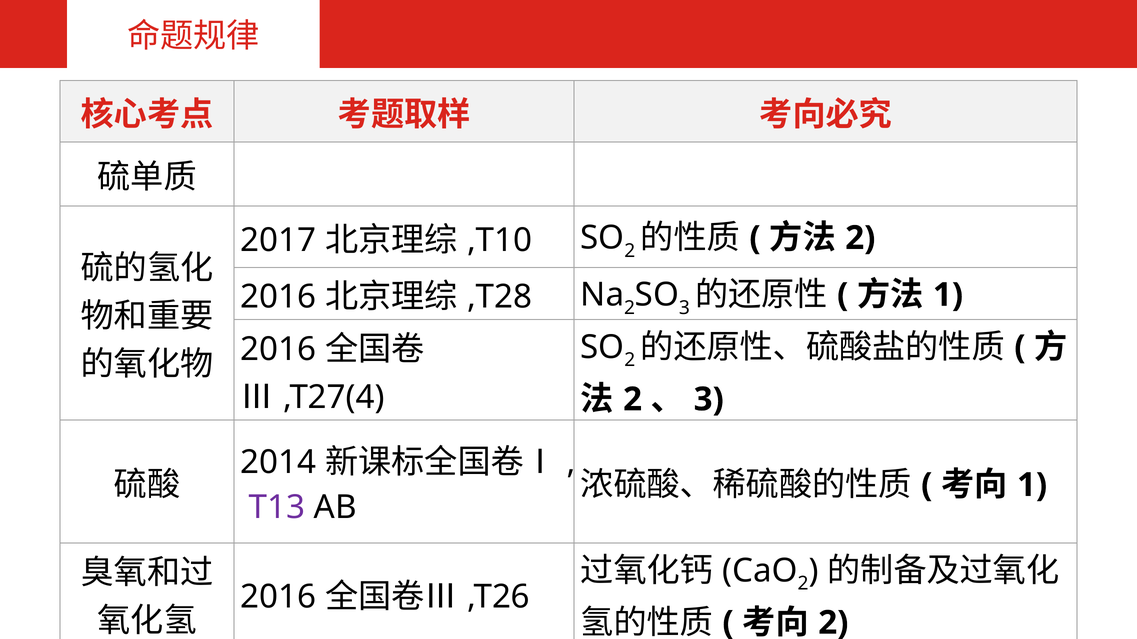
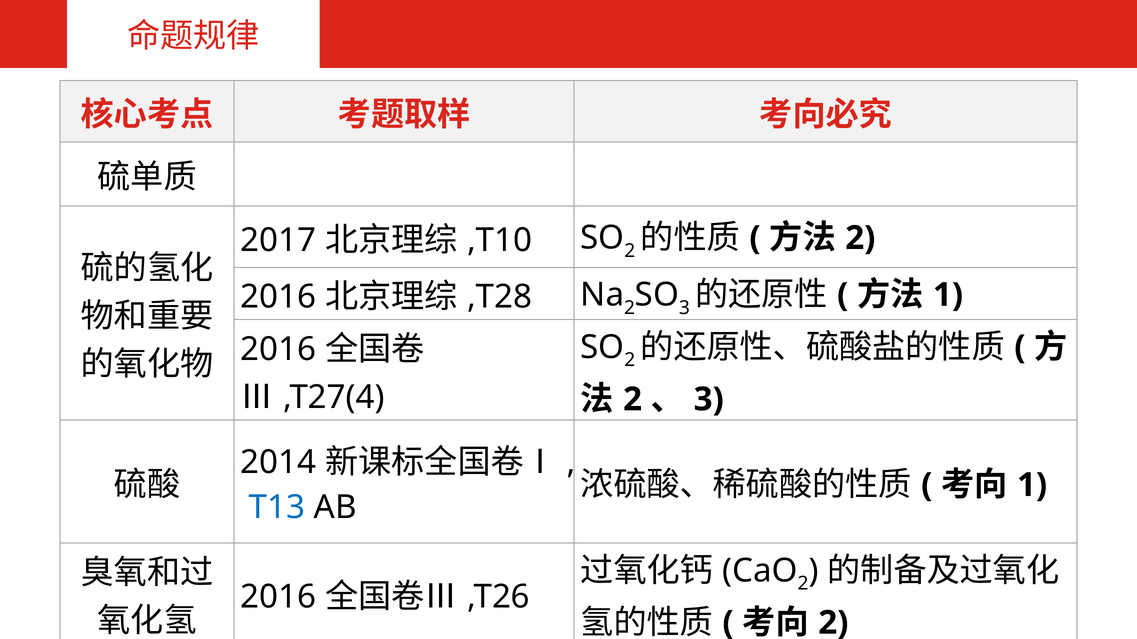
T13 colour: purple -> blue
